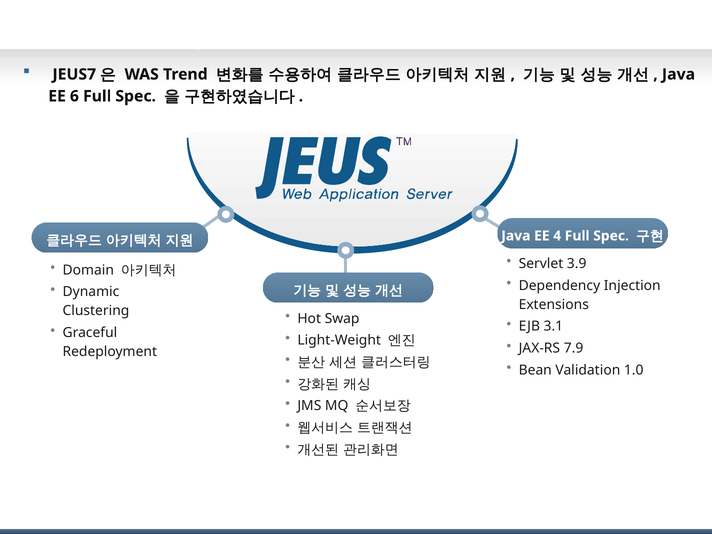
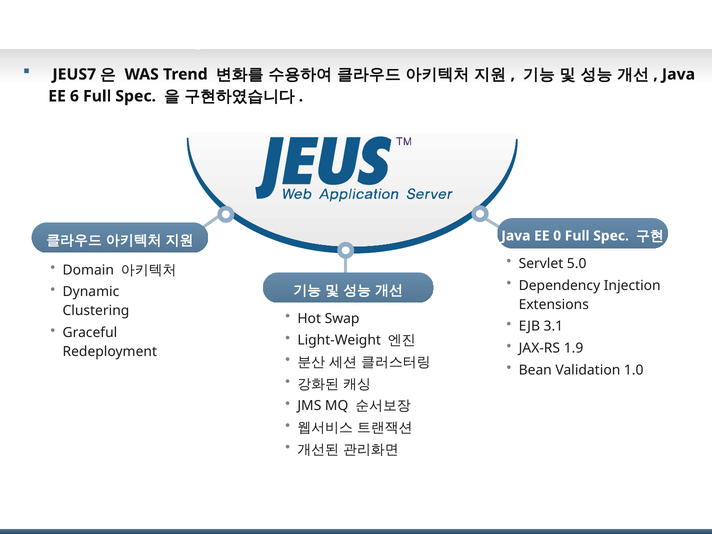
4: 4 -> 0
3.9: 3.9 -> 5.0
7.9: 7.9 -> 1.9
